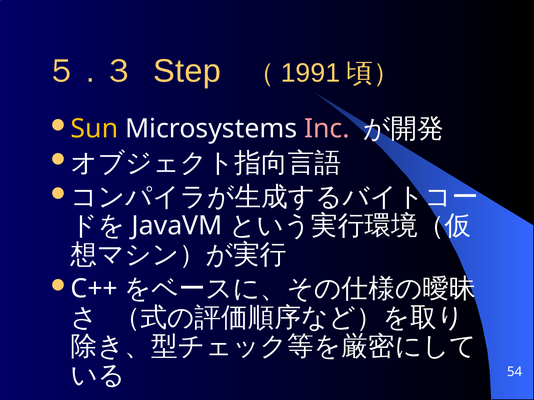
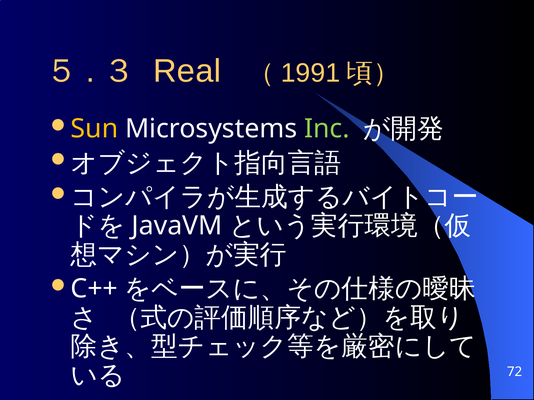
Step: Step -> Real
Inc colour: pink -> light green
54: 54 -> 72
